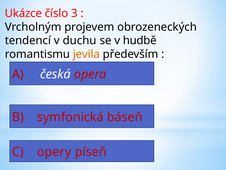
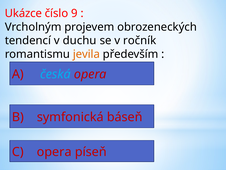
3: 3 -> 9
hudbě: hudbě -> ročník
česká colour: white -> light blue
C opery: opery -> opera
